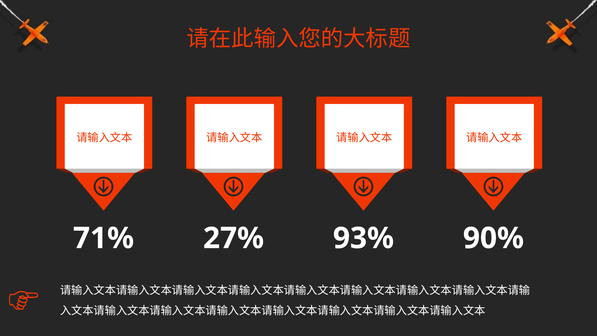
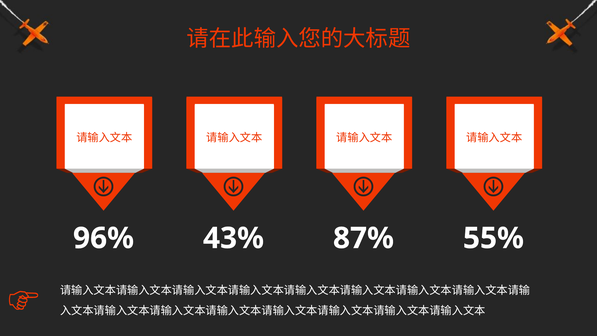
71%: 71% -> 96%
27%: 27% -> 43%
93%: 93% -> 87%
90%: 90% -> 55%
